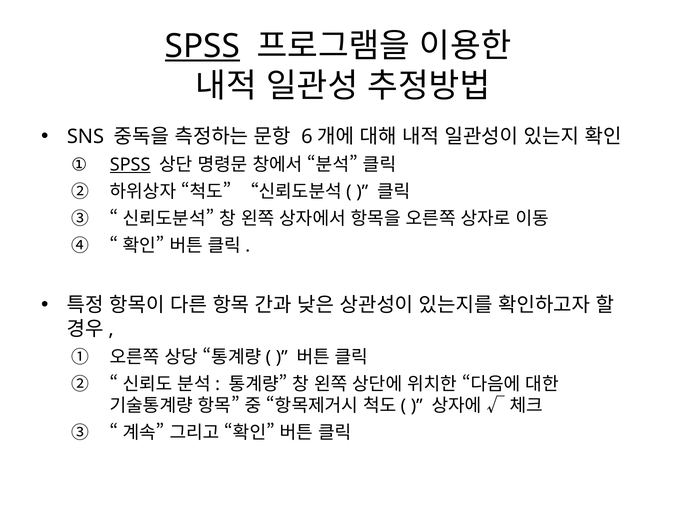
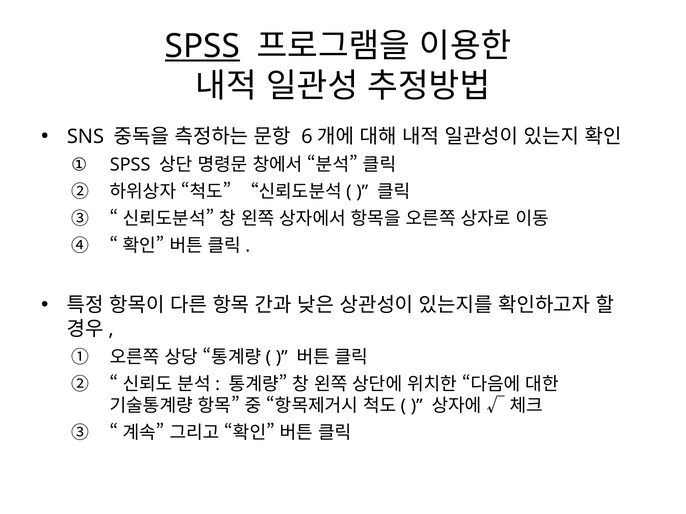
SPSS at (130, 165) underline: present -> none
